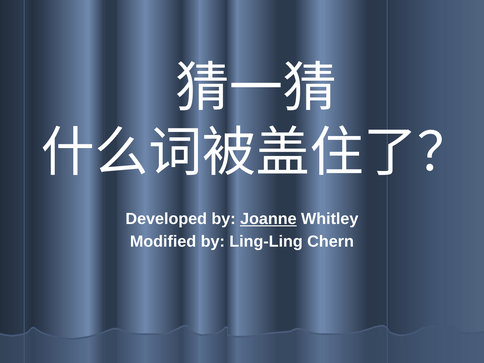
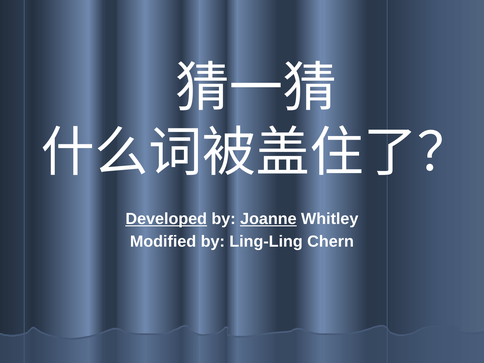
Developed underline: none -> present
